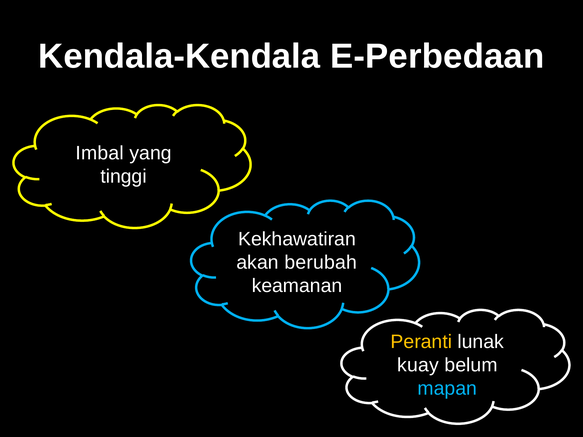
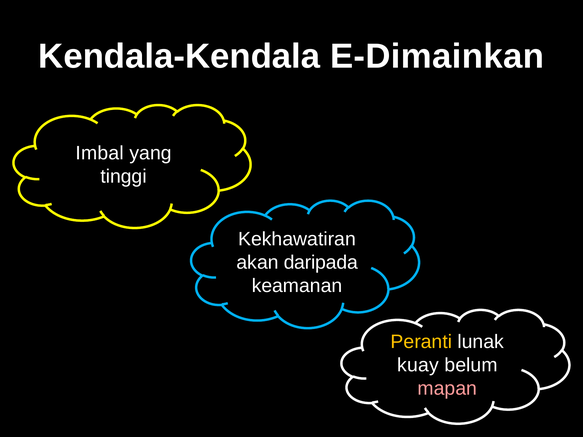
E-Perbedaan: E-Perbedaan -> E-Dimainkan
berubah: berubah -> daripada
mapan colour: light blue -> pink
